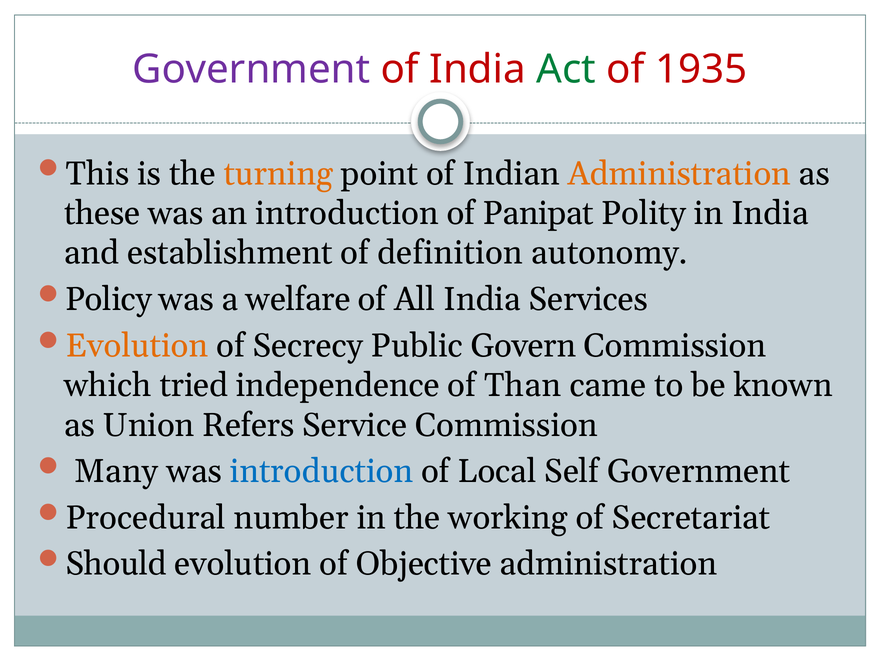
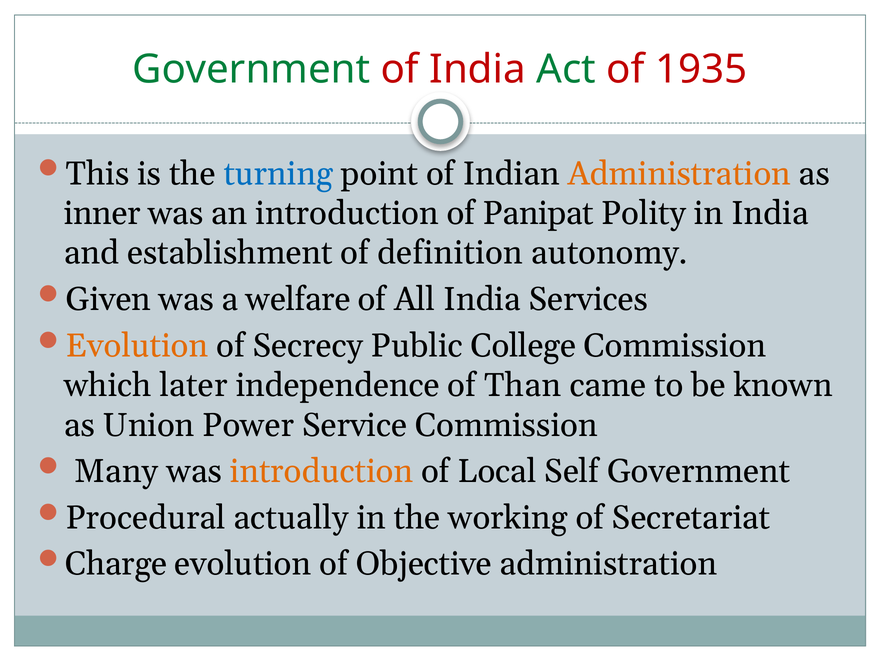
Government at (251, 69) colour: purple -> green
turning colour: orange -> blue
these: these -> inner
Policy: Policy -> Given
Govern: Govern -> College
tried: tried -> later
Refers: Refers -> Power
introduction at (322, 471) colour: blue -> orange
number: number -> actually
Should: Should -> Charge
